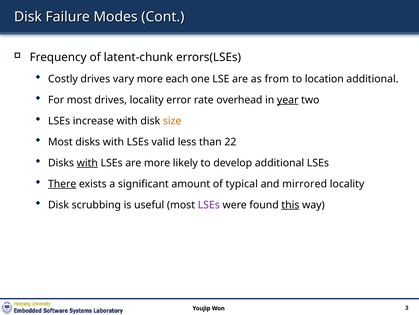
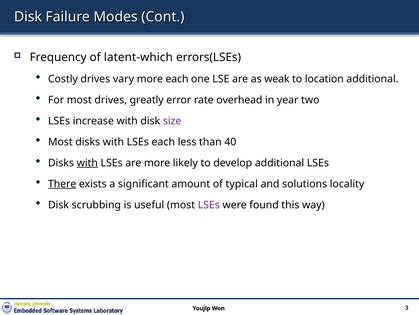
latent-chunk: latent-chunk -> latent-which
from: from -> weak
drives locality: locality -> greatly
year underline: present -> none
size colour: orange -> purple
LSEs valid: valid -> each
22: 22 -> 40
mirrored: mirrored -> solutions
this underline: present -> none
